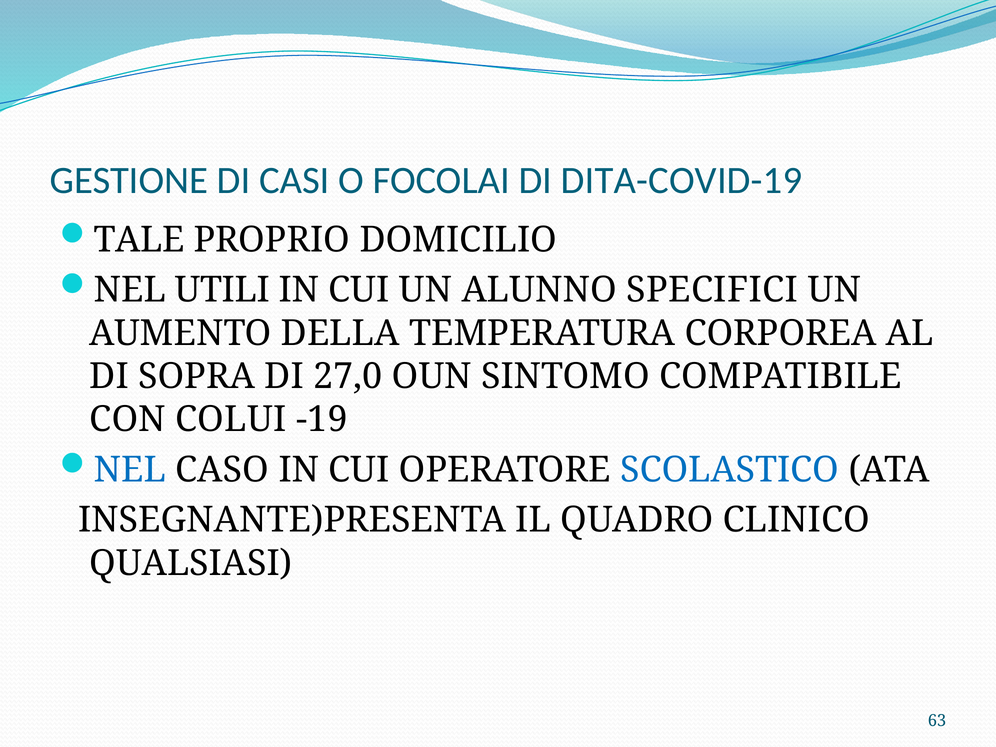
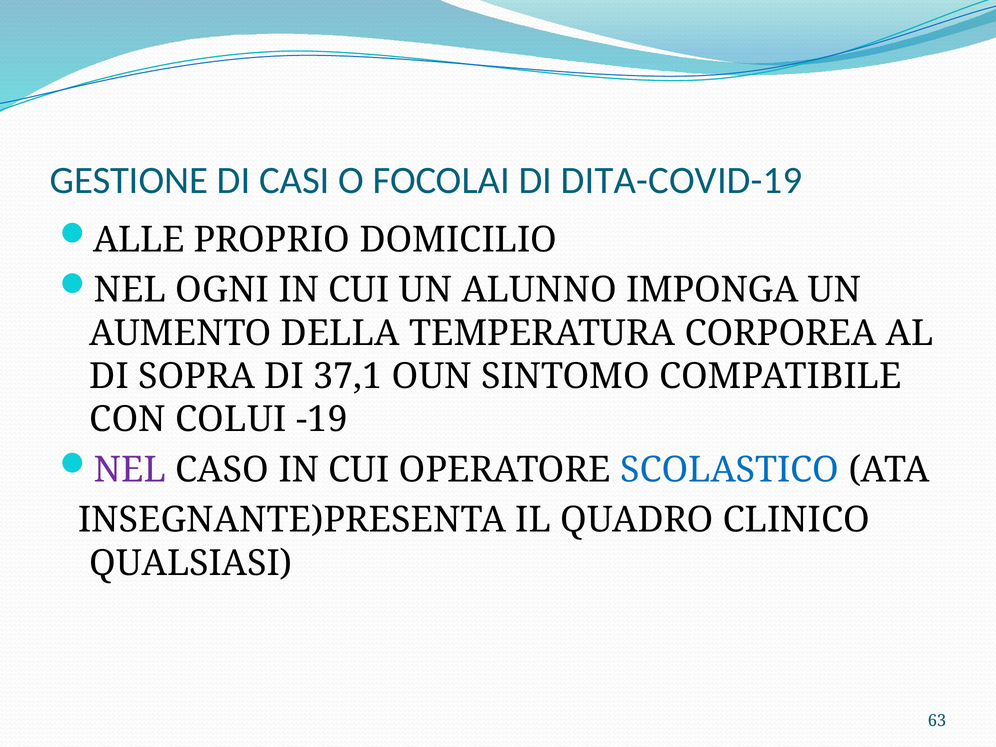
TALE: TALE -> ALLE
UTILI: UTILI -> OGNI
SPECIFICI: SPECIFICI -> IMPONGA
27,0: 27,0 -> 37,1
NEL at (130, 470) colour: blue -> purple
